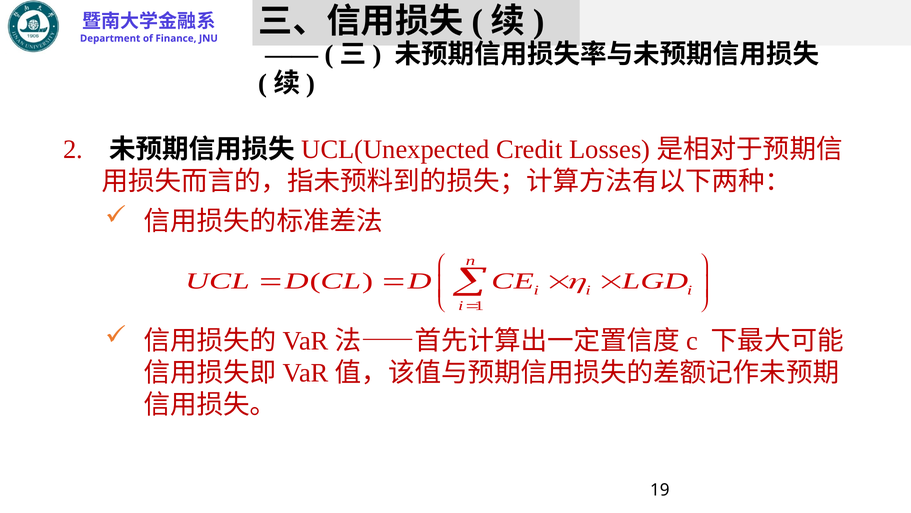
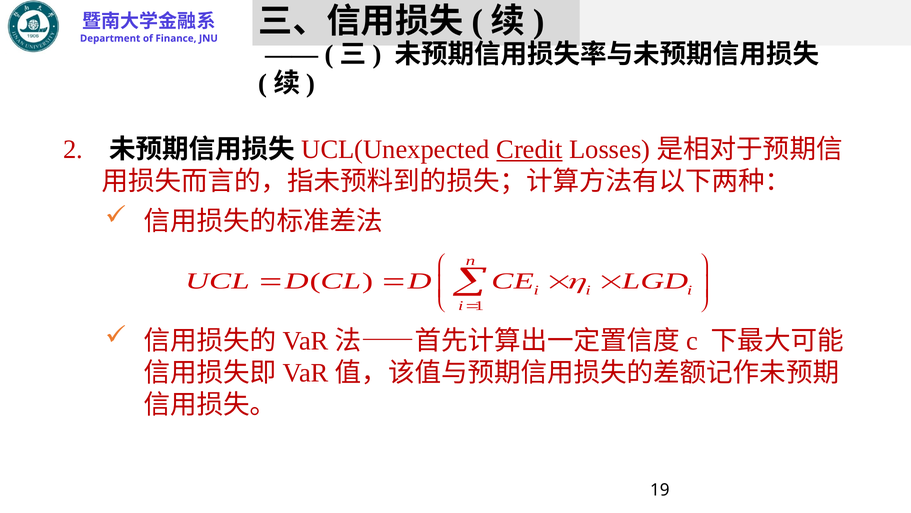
Credit underline: none -> present
